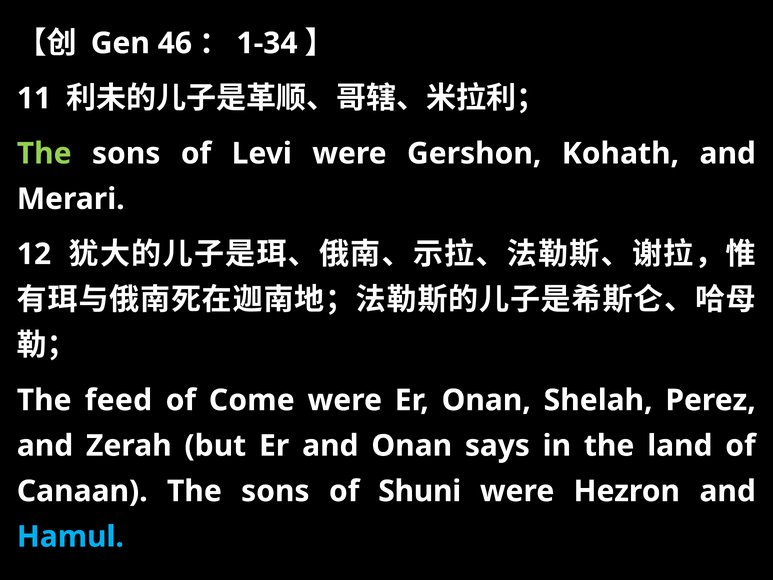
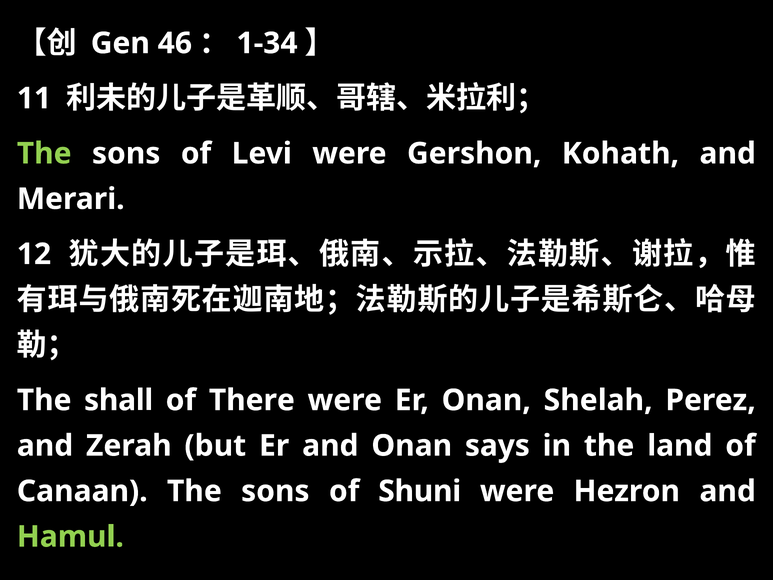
feed: feed -> shall
Come: Come -> There
Hamul colour: light blue -> light green
